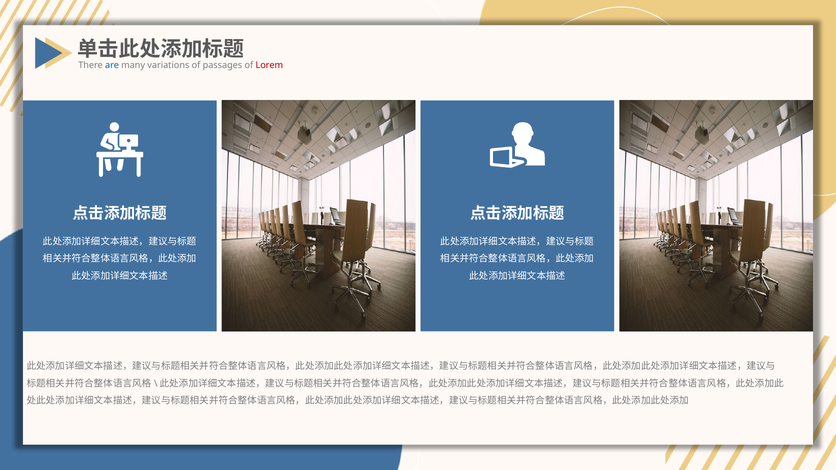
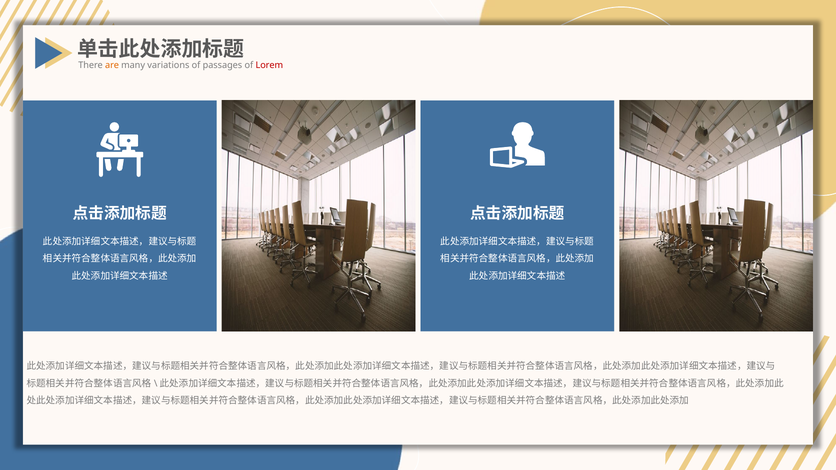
are colour: blue -> orange
